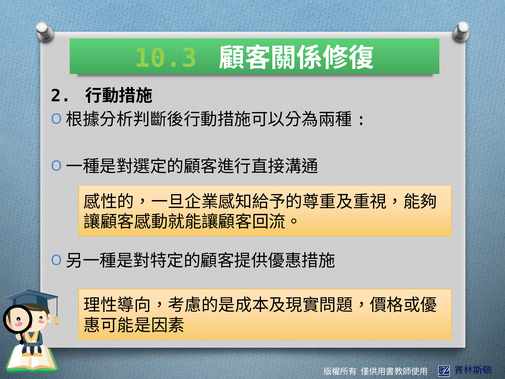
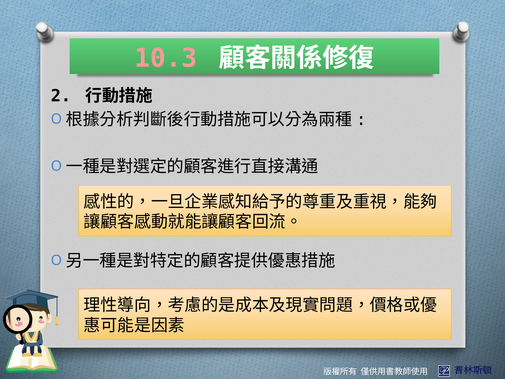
10.3 colour: light green -> pink
